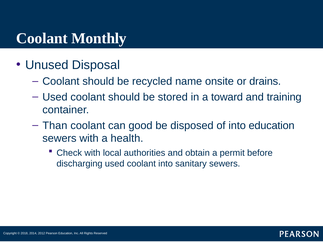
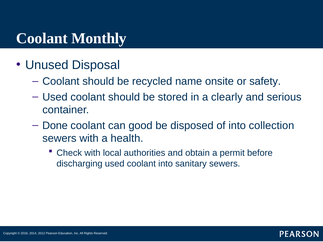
drains: drains -> safety
toward: toward -> clearly
training: training -> serious
Than: Than -> Done
into education: education -> collection
